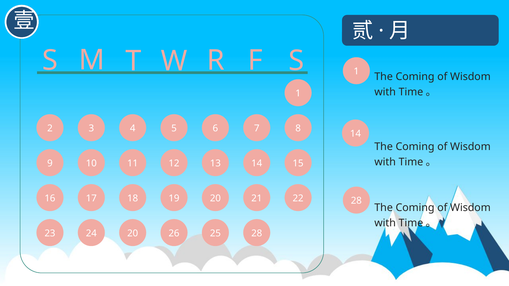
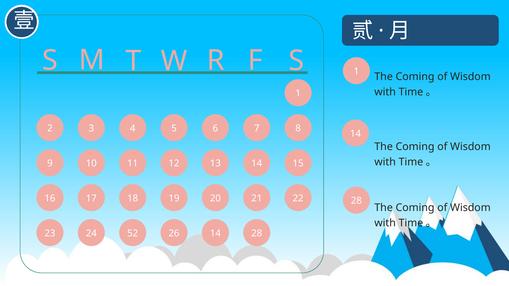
24 20: 20 -> 52
26 25: 25 -> 14
